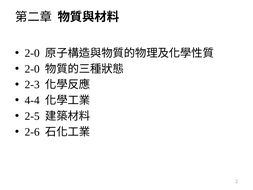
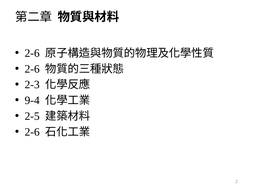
2-0 at (32, 53): 2-0 -> 2-6
2-0 at (32, 69): 2-0 -> 2-6
4-4: 4-4 -> 9-4
